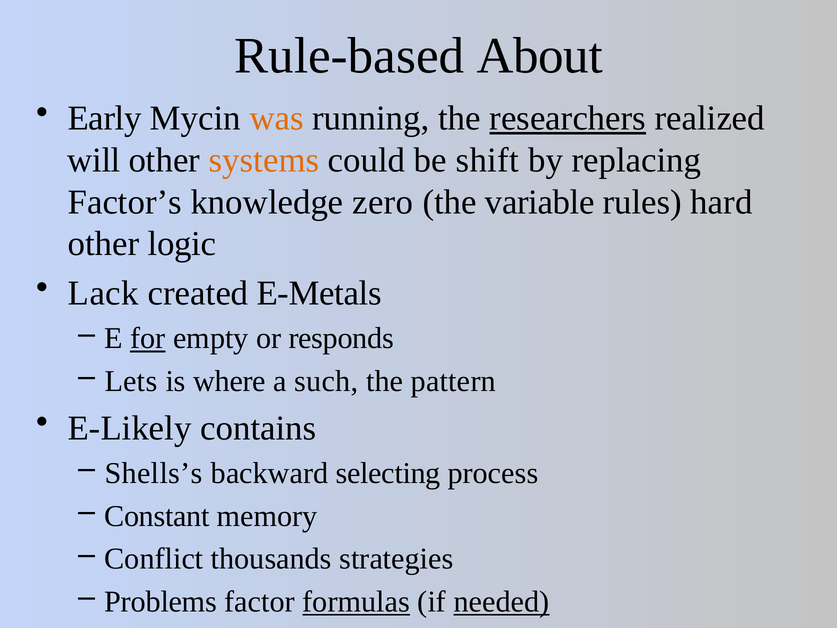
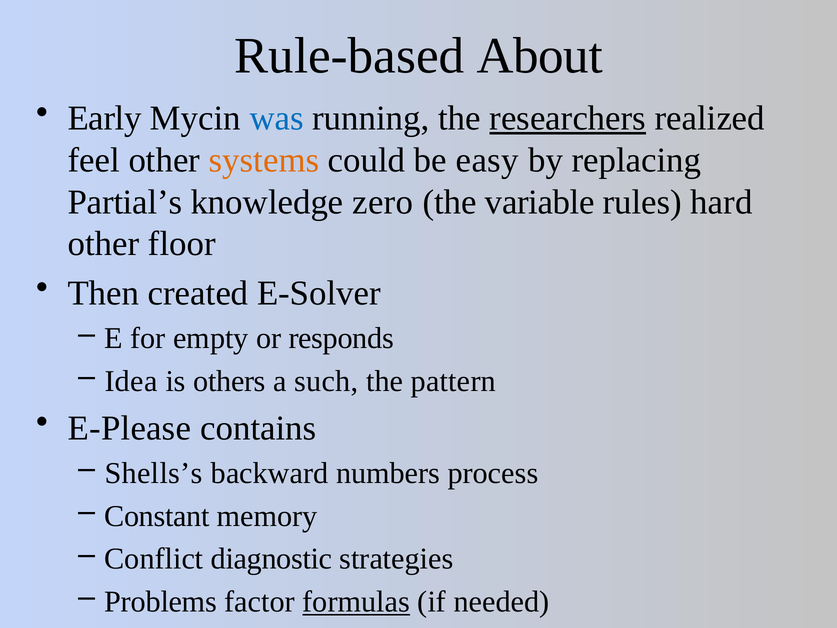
was colour: orange -> blue
will: will -> feel
shift: shift -> easy
Factor’s: Factor’s -> Partial’s
logic: logic -> floor
Lack: Lack -> Then
E-Metals: E-Metals -> E-Solver
for underline: present -> none
Lets: Lets -> Idea
where: where -> others
E-Likely: E-Likely -> E-Please
selecting: selecting -> numbers
thousands: thousands -> diagnostic
needed underline: present -> none
